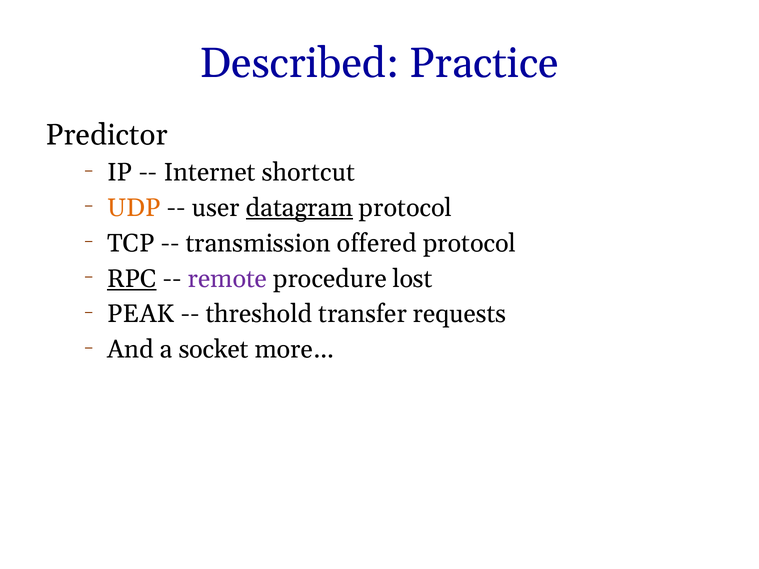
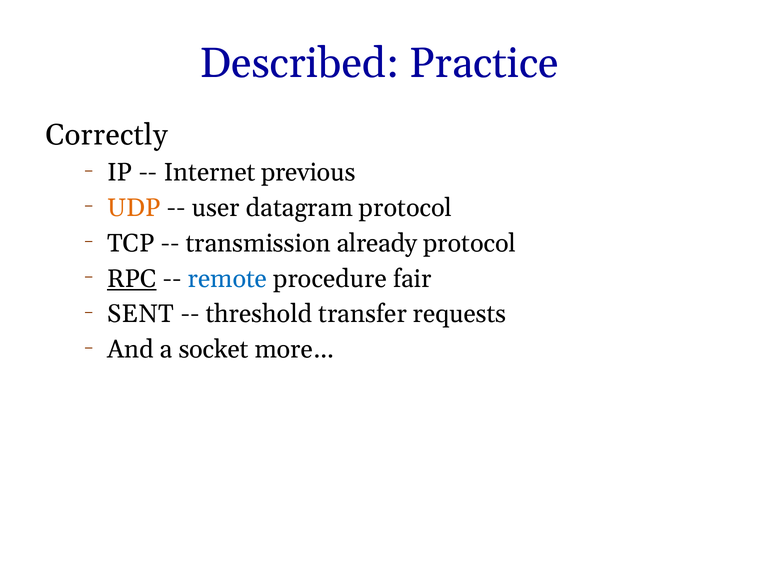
Predictor: Predictor -> Correctly
shortcut: shortcut -> previous
datagram underline: present -> none
offered: offered -> already
remote colour: purple -> blue
lost: lost -> fair
PEAK: PEAK -> SENT
